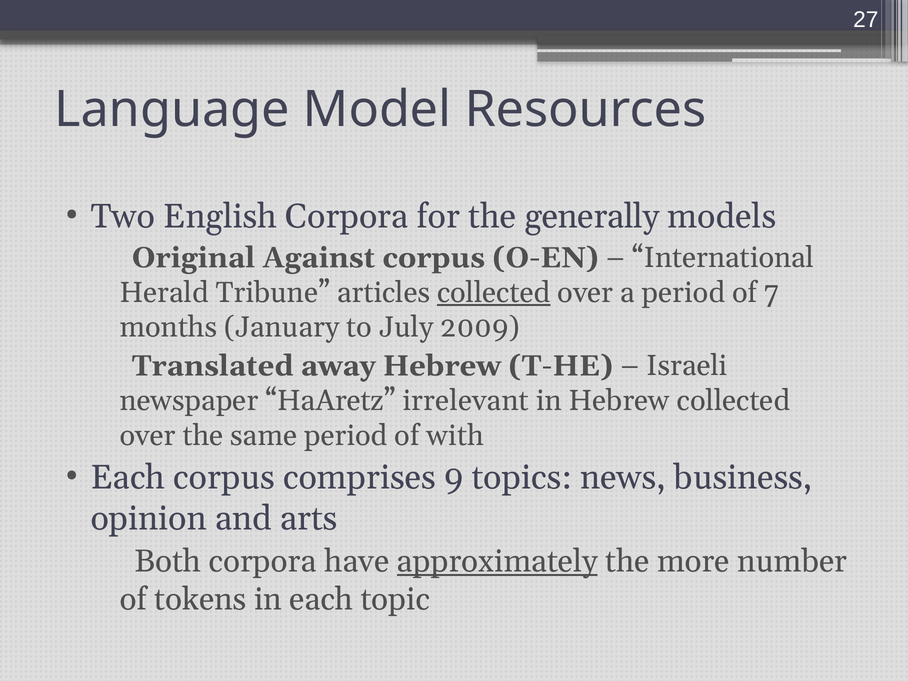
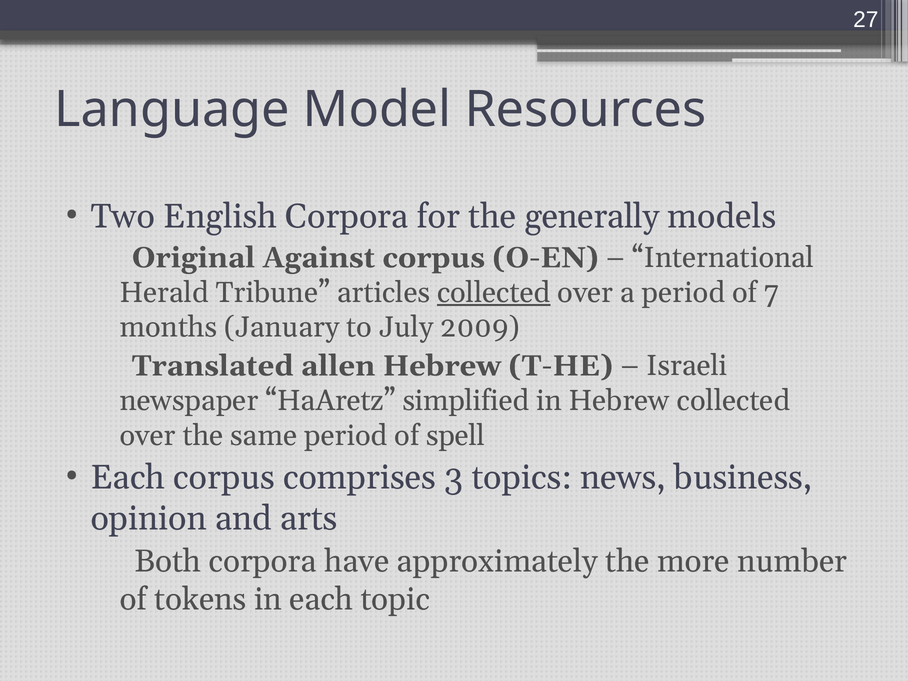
away: away -> allen
irrelevant: irrelevant -> simplified
with: with -> spell
9: 9 -> 3
approximately underline: present -> none
